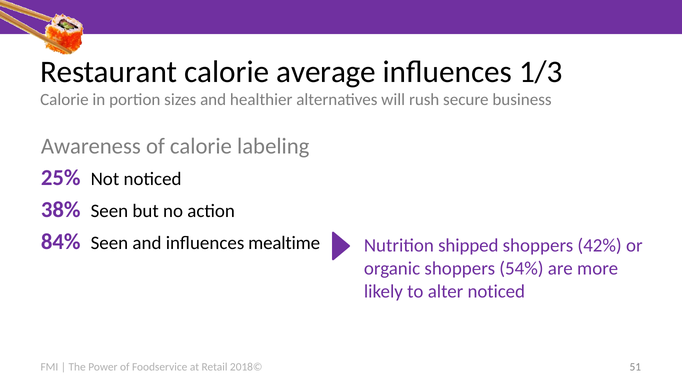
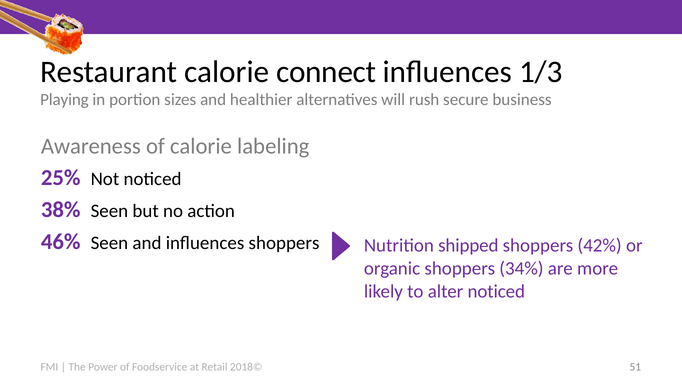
average: average -> connect
Calorie at (64, 100): Calorie -> Playing
84%: 84% -> 46%
influences mealtime: mealtime -> shoppers
54%: 54% -> 34%
